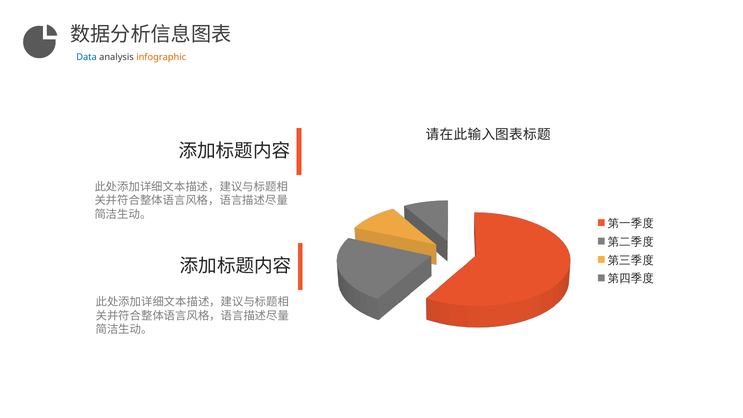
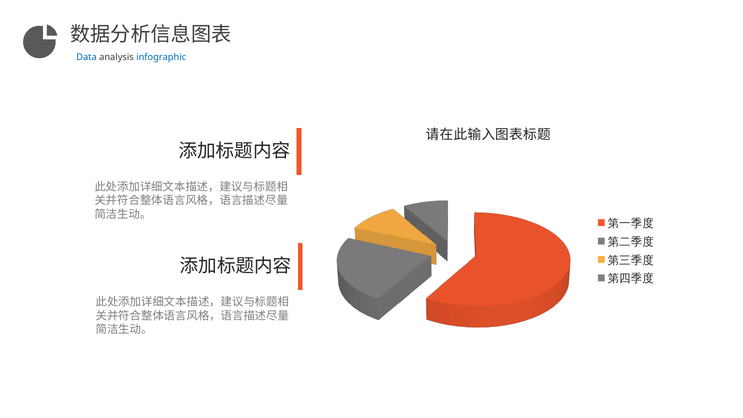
infographic colour: orange -> blue
